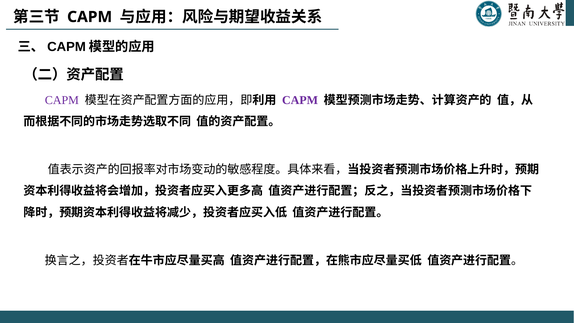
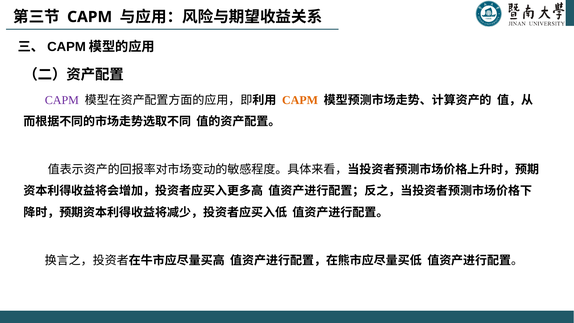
CAPM at (300, 100) colour: purple -> orange
